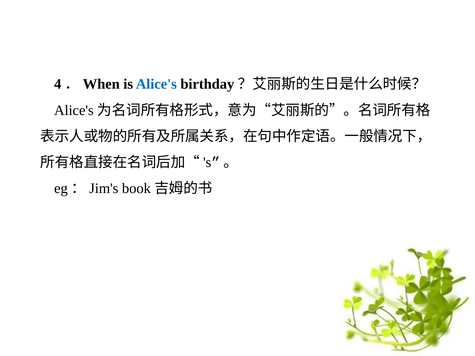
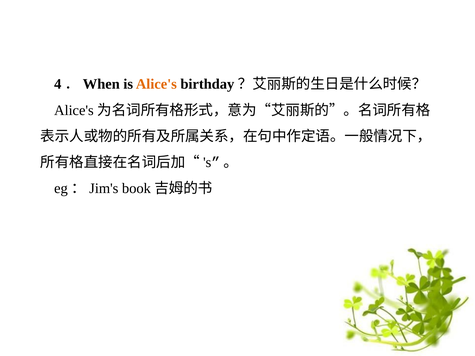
Alice's colour: blue -> orange
